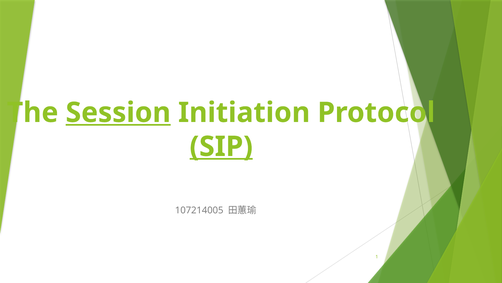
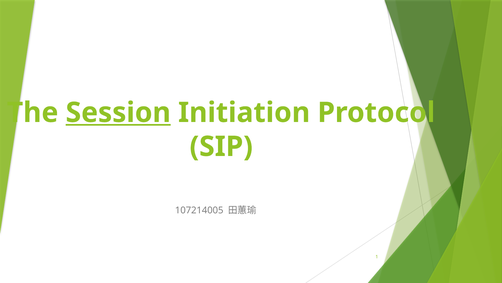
SIP underline: present -> none
